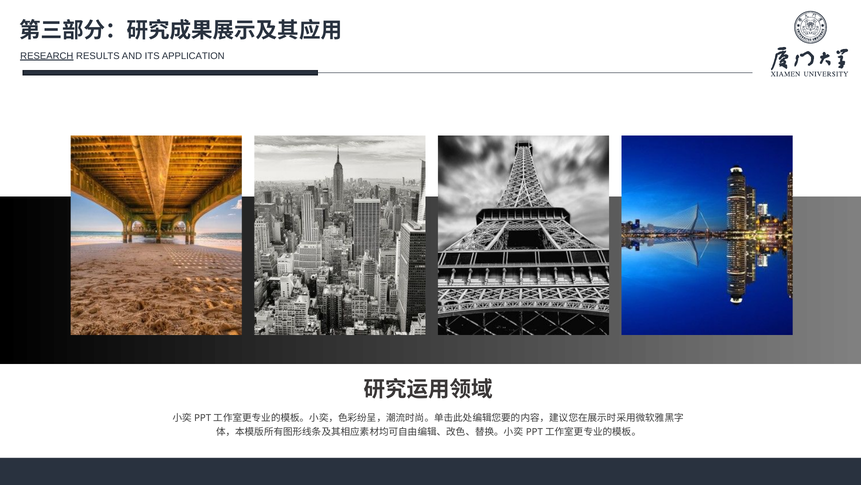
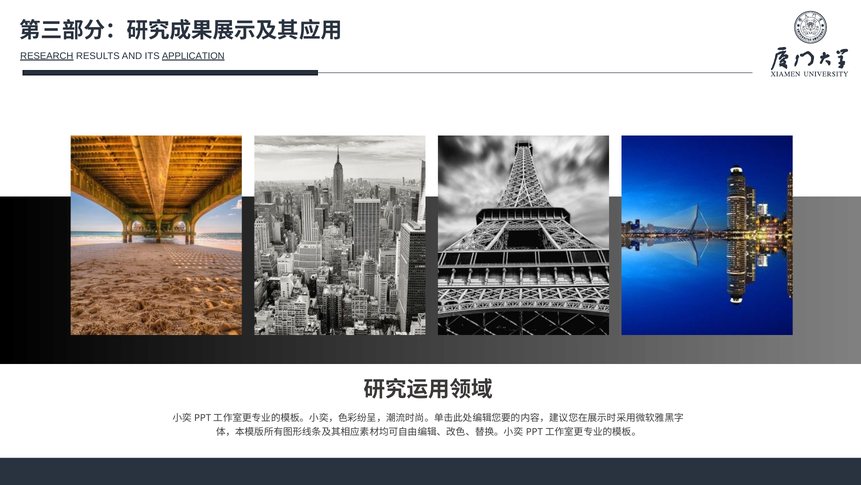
APPLICATION underline: none -> present
